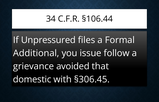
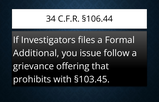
Unpressured: Unpressured -> Investigators
avoided: avoided -> offering
domestic: domestic -> prohibits
§306.45: §306.45 -> §103.45
